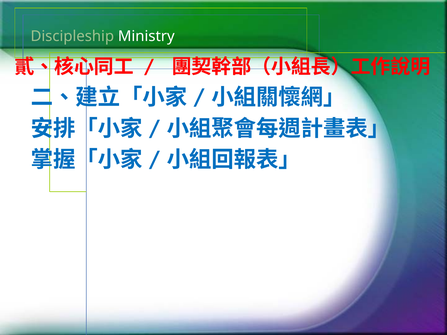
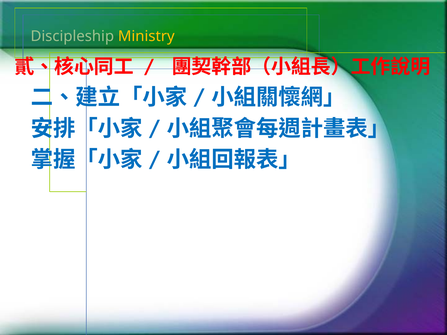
Ministry colour: white -> yellow
